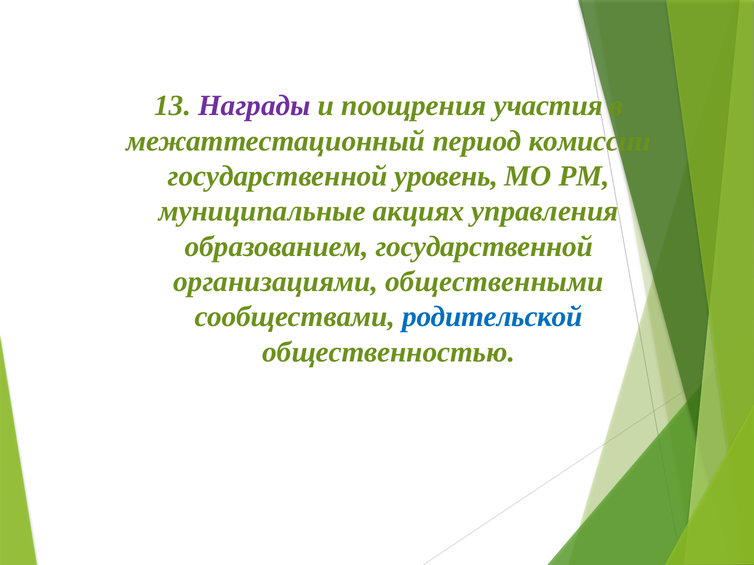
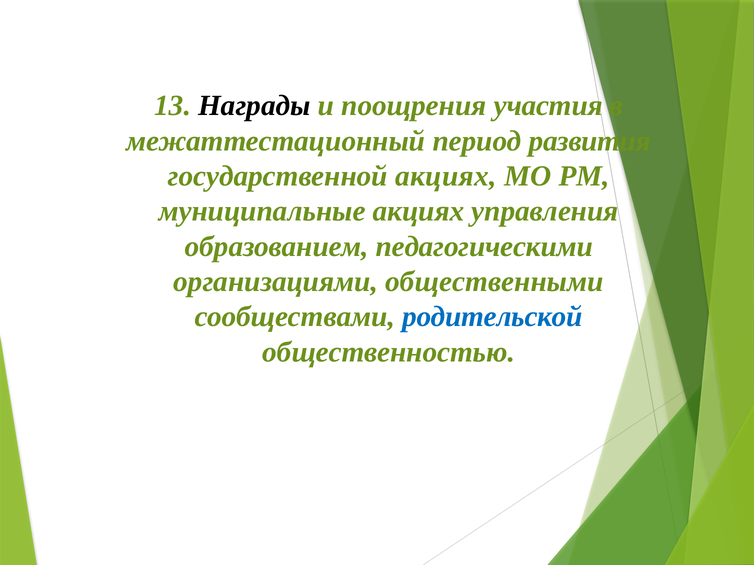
Награды colour: purple -> black
комиссии: комиссии -> развития
государственной уровень: уровень -> акциях
образованием государственной: государственной -> педагогическими
